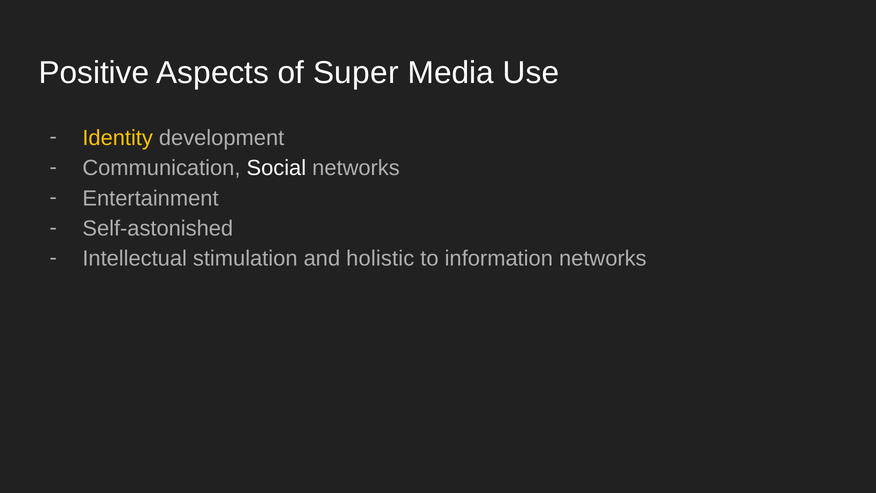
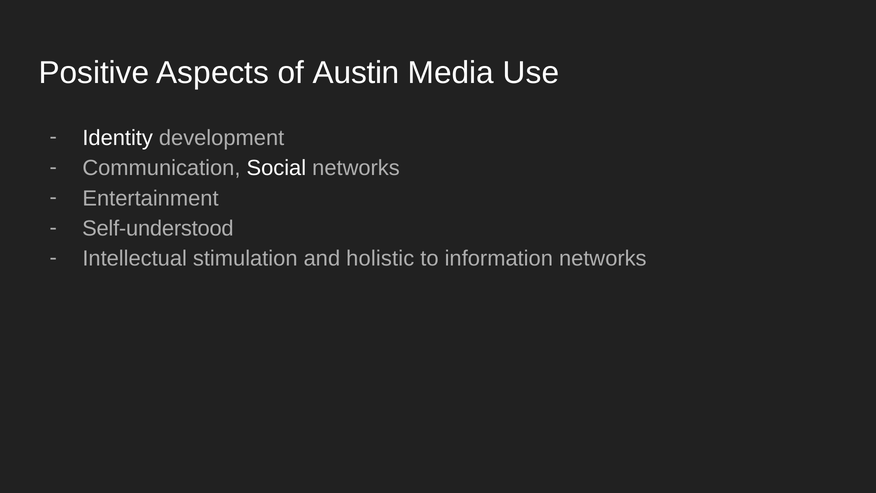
Super: Super -> Austin
Identity colour: yellow -> white
Self-astonished: Self-astonished -> Self-understood
